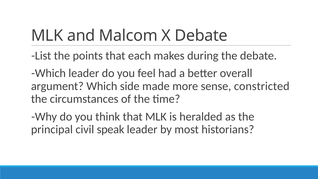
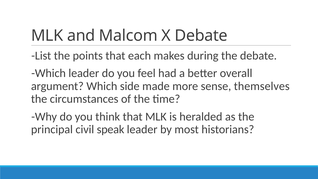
constricted: constricted -> themselves
